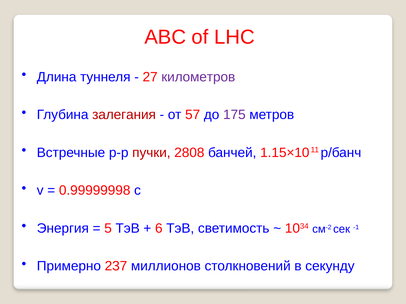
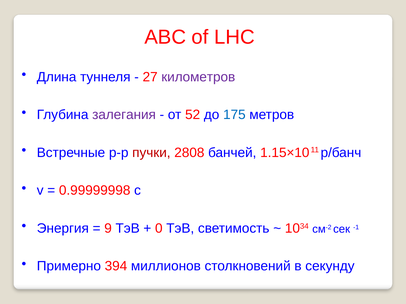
залегания colour: red -> purple
57: 57 -> 52
175 colour: purple -> blue
5: 5 -> 9
6: 6 -> 0
237: 237 -> 394
